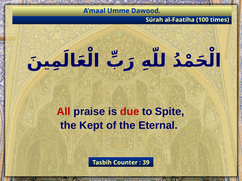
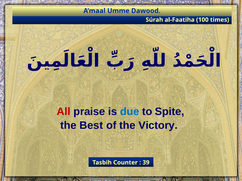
due colour: red -> blue
Kept: Kept -> Best
Eternal: Eternal -> Victory
